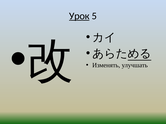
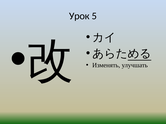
Урок underline: present -> none
